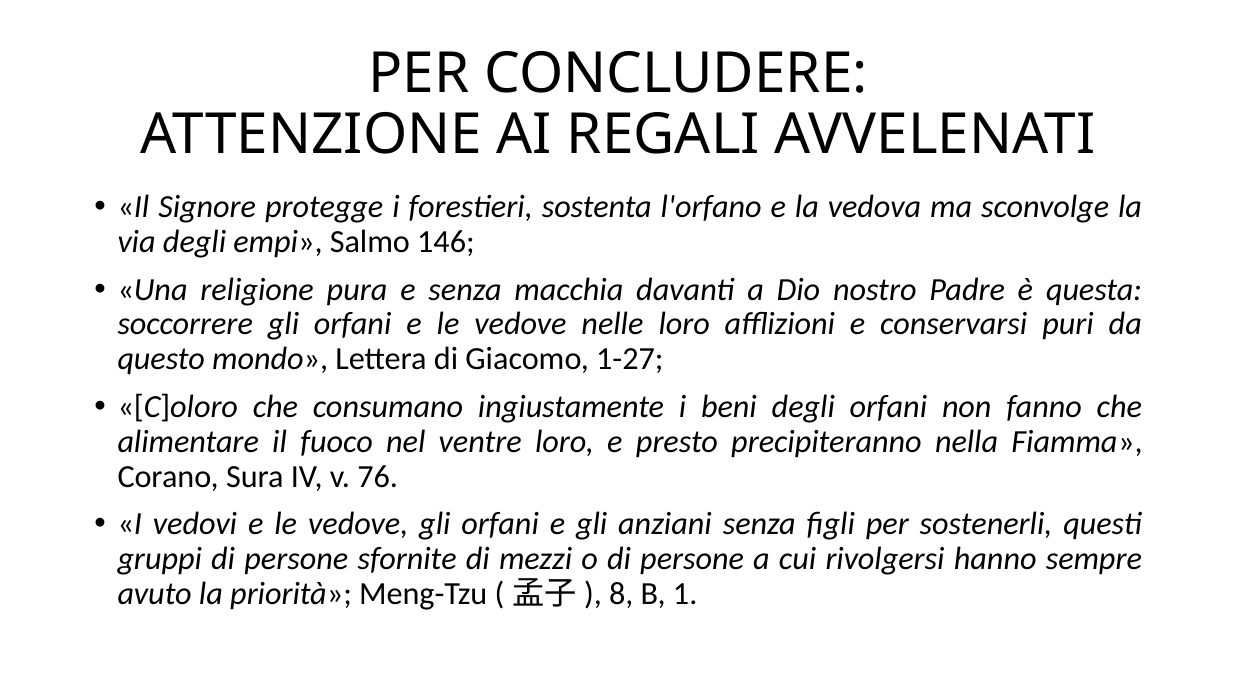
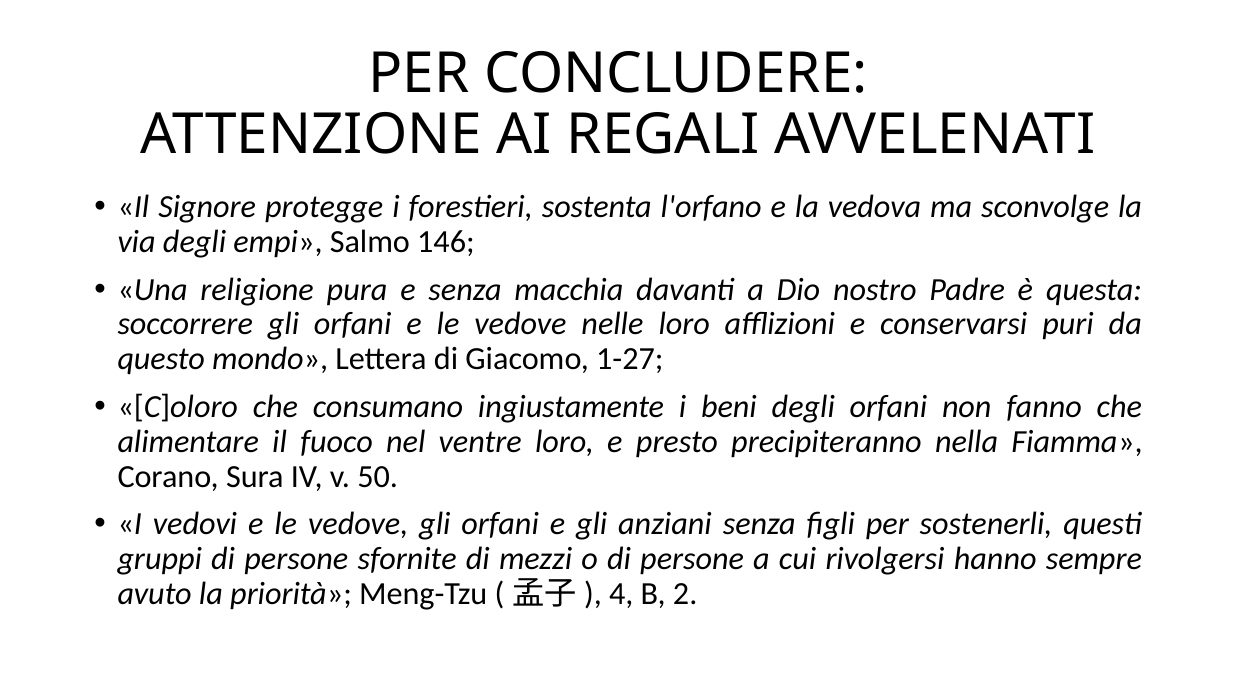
76: 76 -> 50
8: 8 -> 4
1: 1 -> 2
